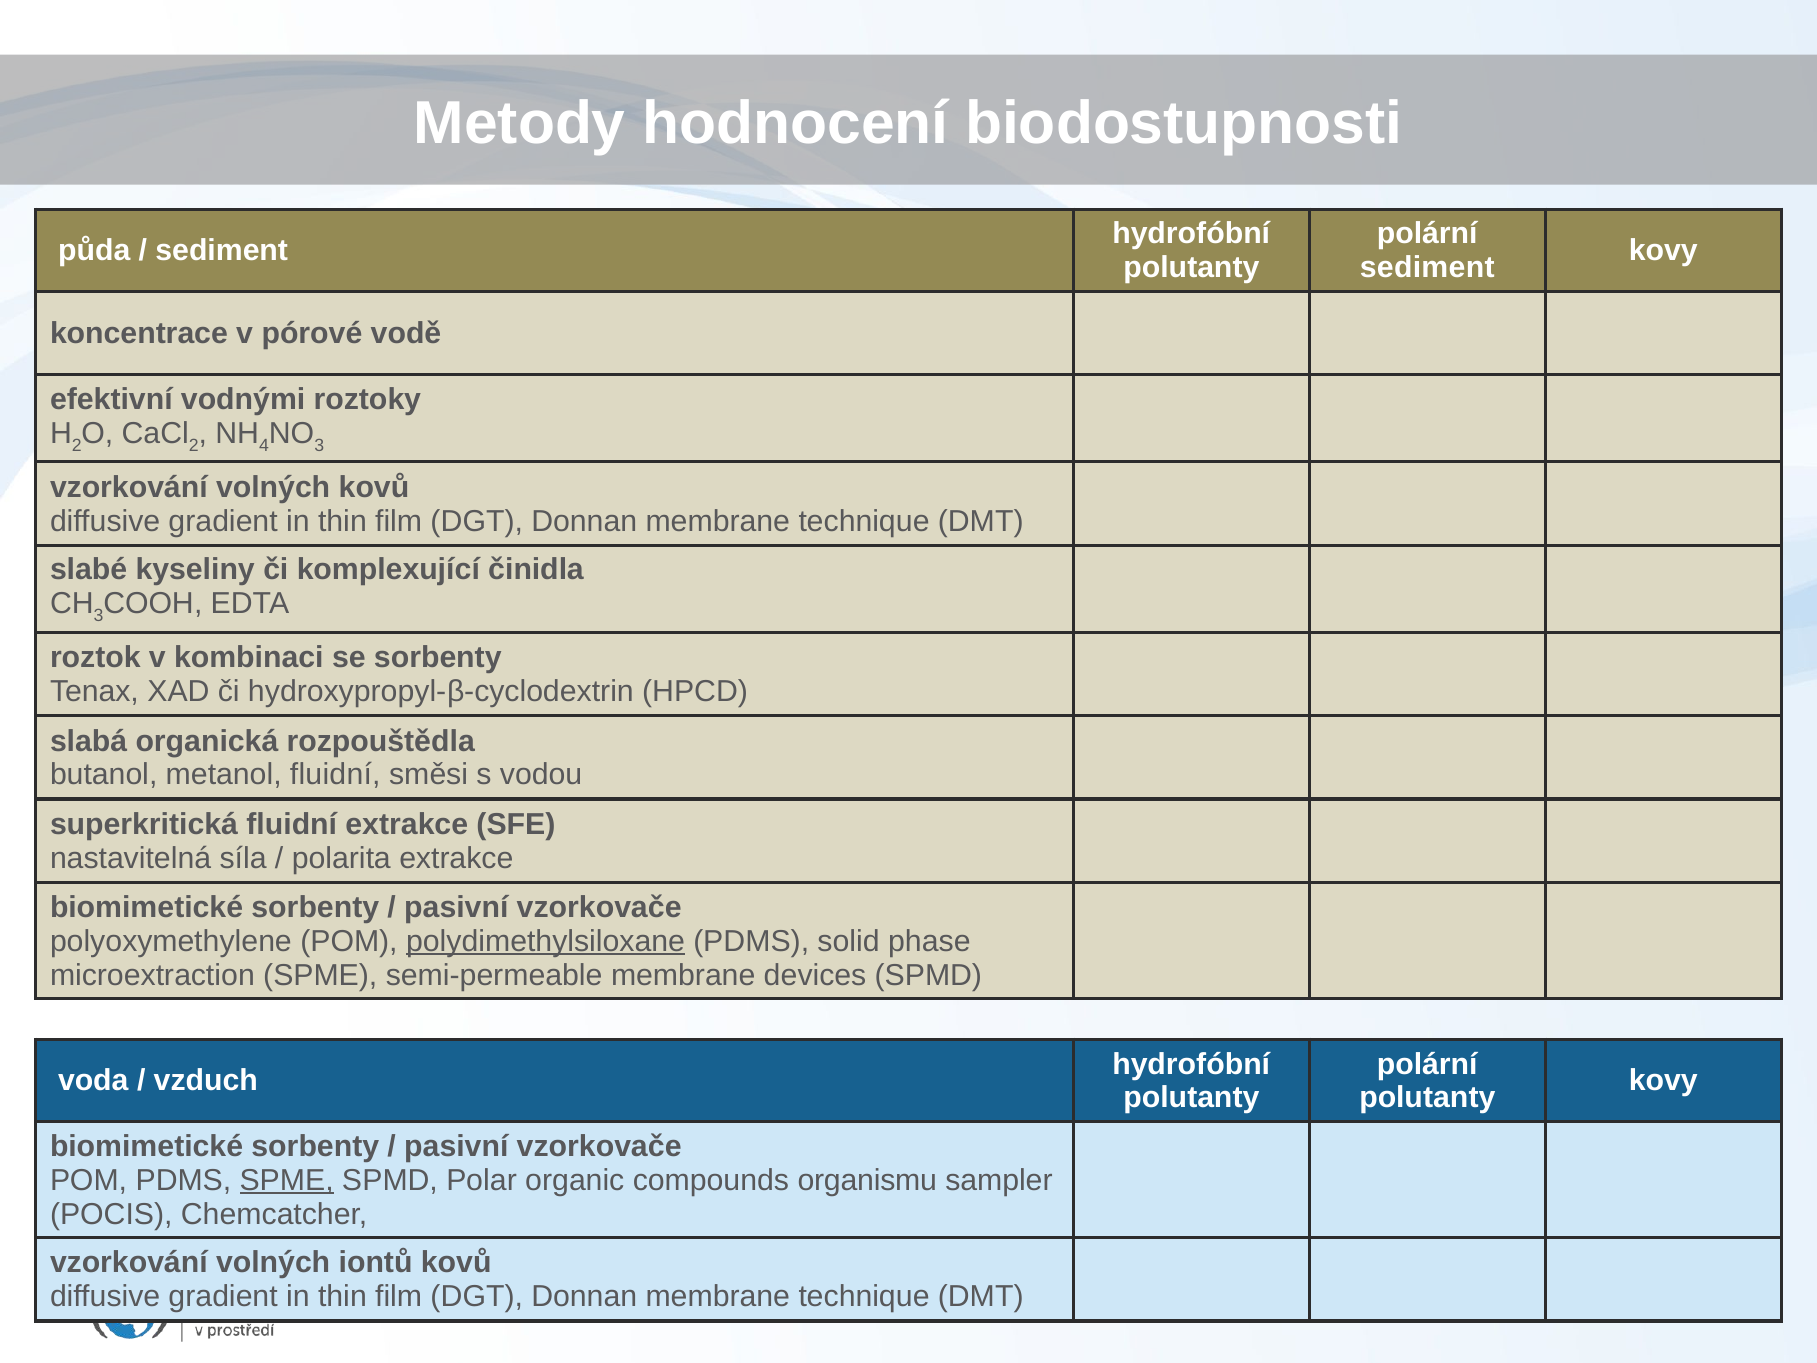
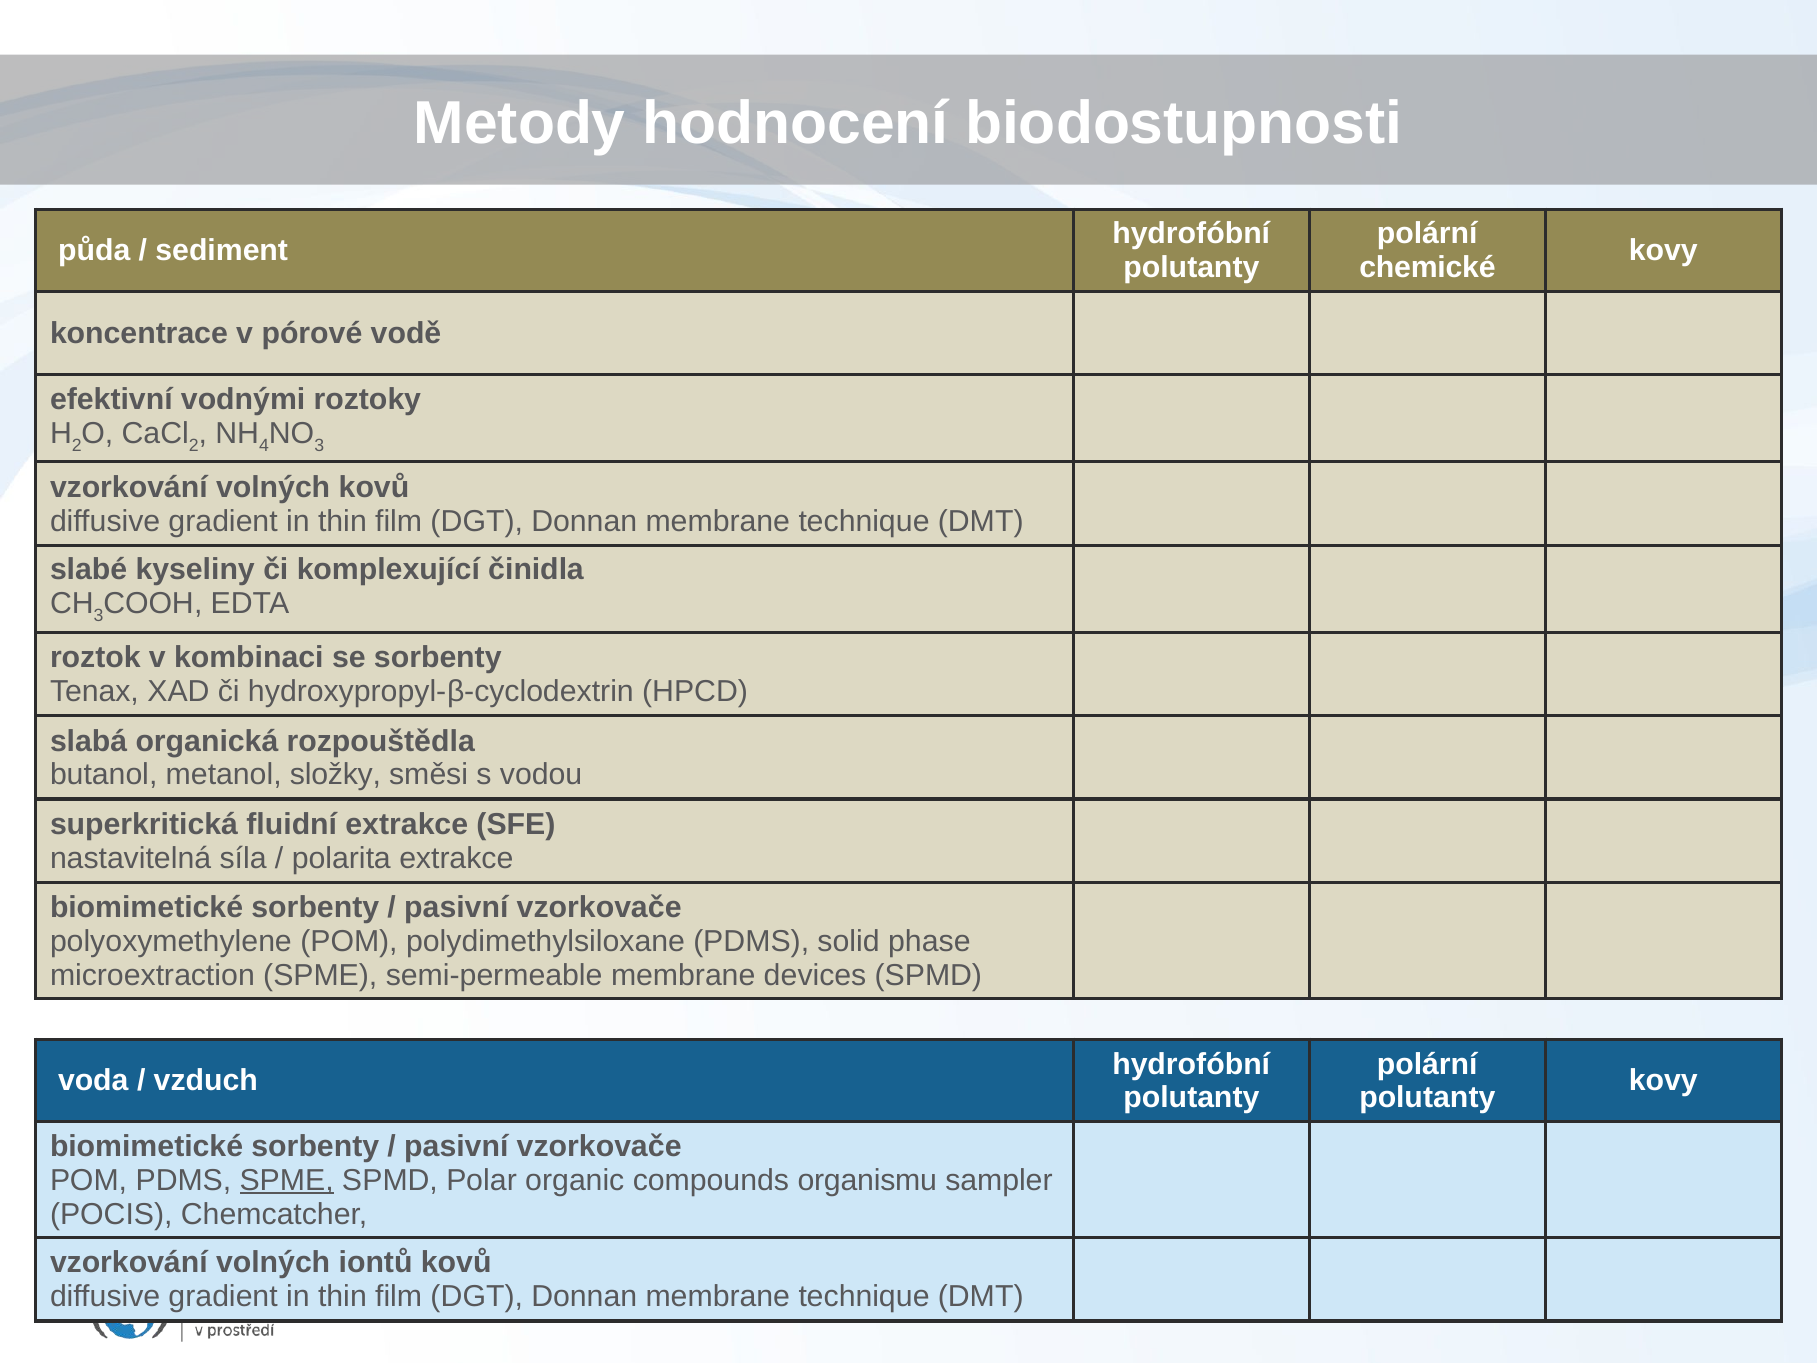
sediment at (1427, 268): sediment -> chemické
metanol fluidní: fluidní -> složky
polydimethylsiloxane underline: present -> none
